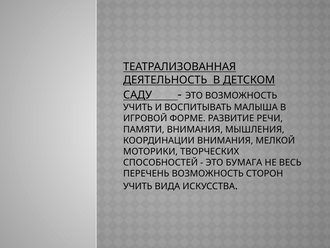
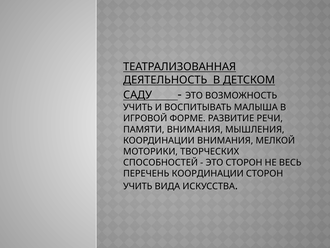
ЭТО БУМАГА: БУМАГА -> СТОРОН
ПЕРЕЧЕНЬ ВОЗМОЖНОСТЬ: ВОЗМОЖНОСТЬ -> КООРДИНАЦИИ
